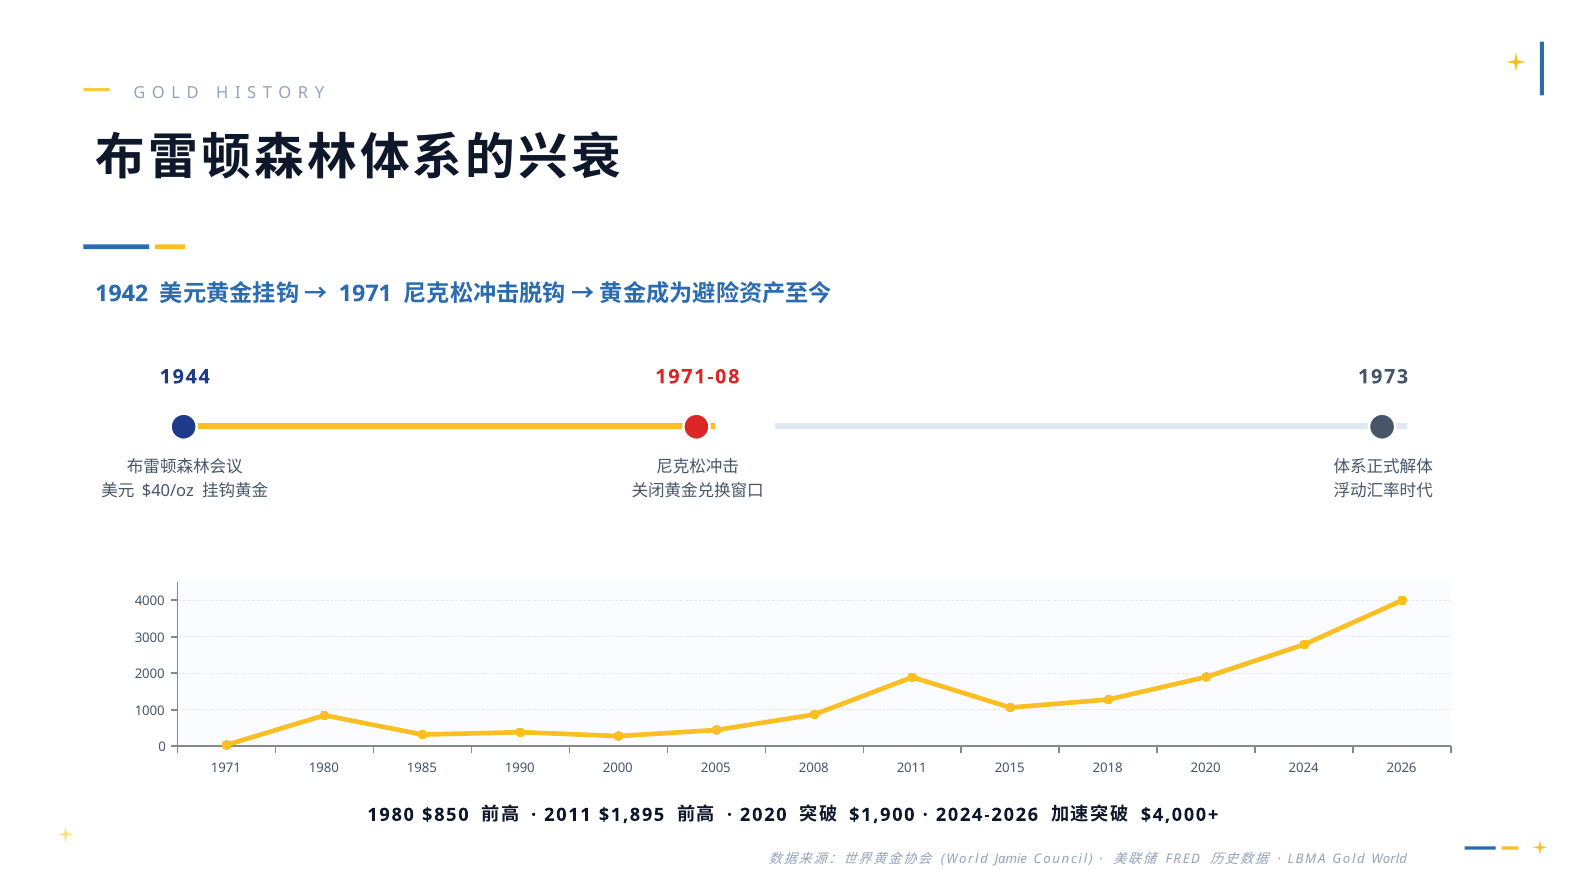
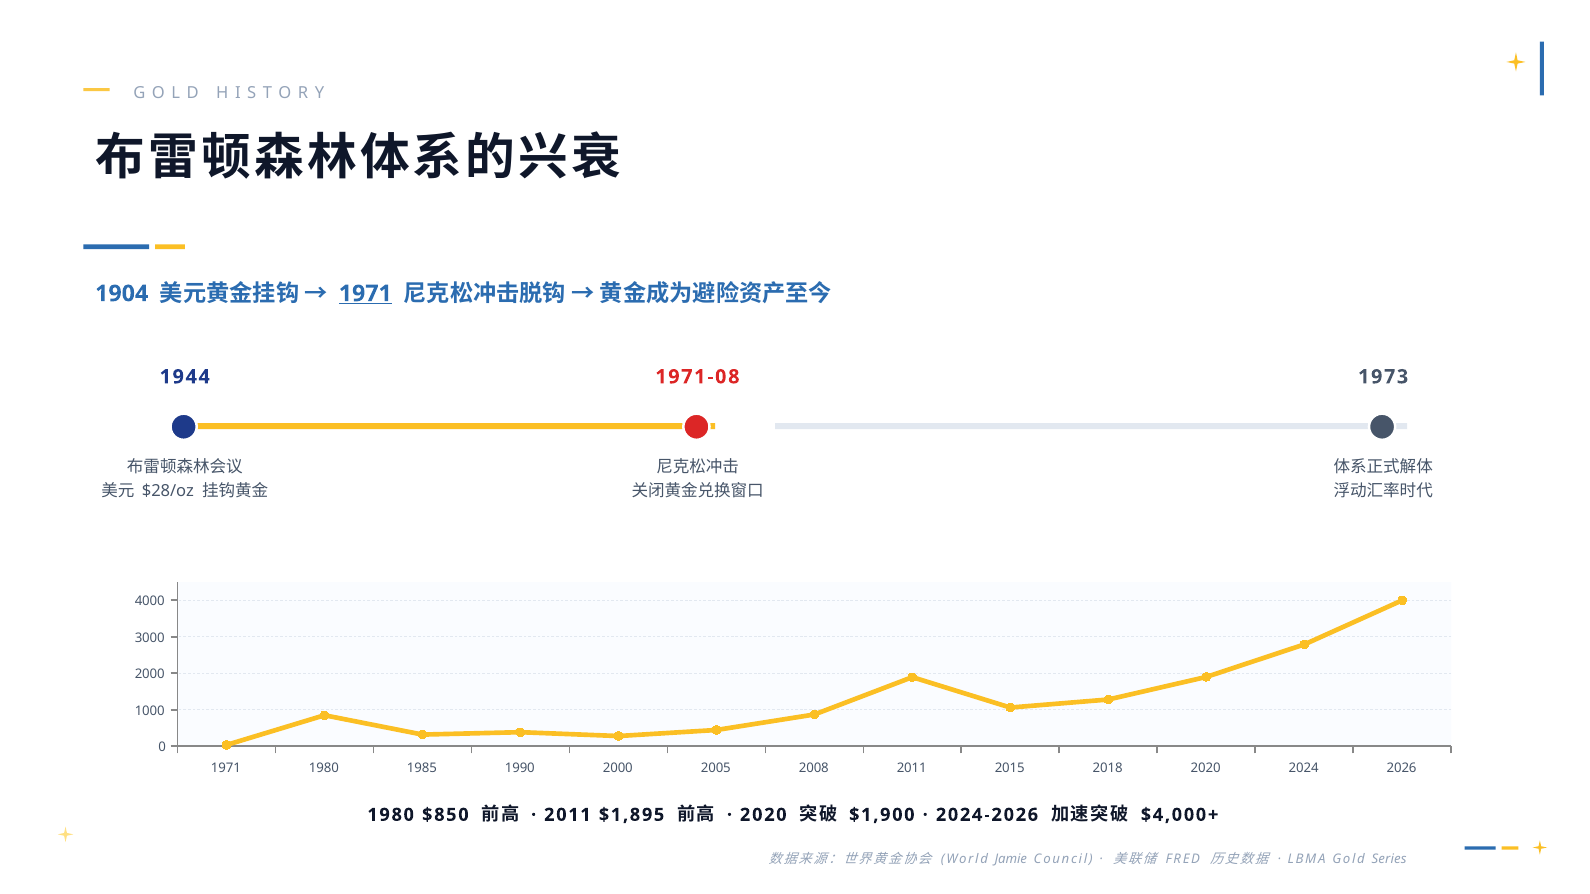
1942: 1942 -> 1904
1971 at (365, 294) underline: none -> present
$40/oz: $40/oz -> $28/oz
Gold World: World -> Series
